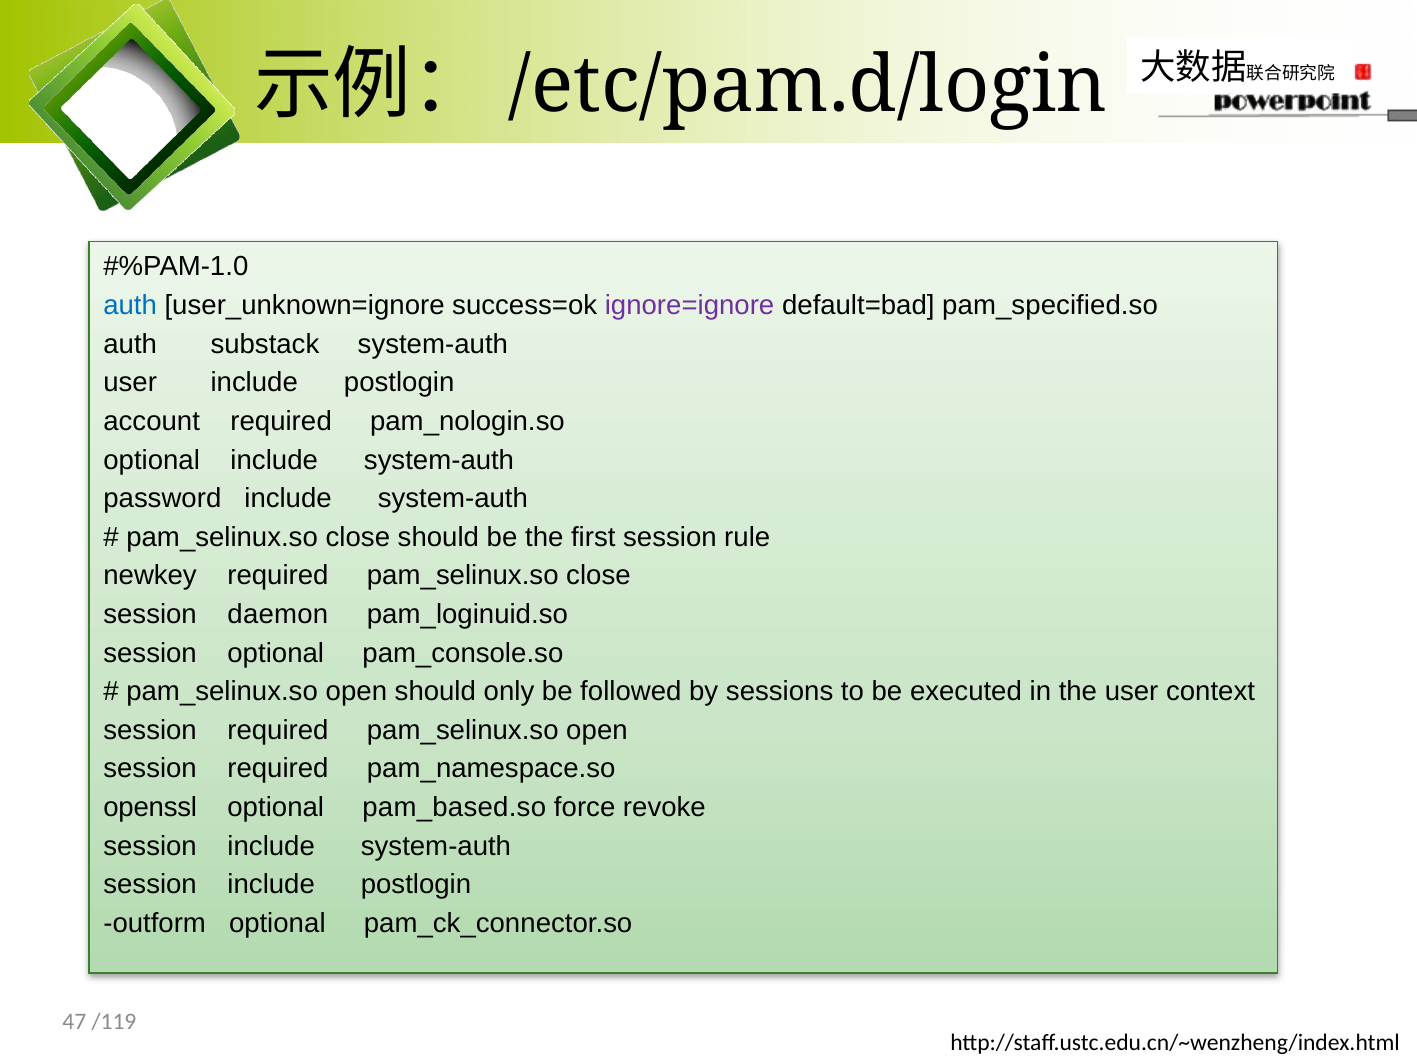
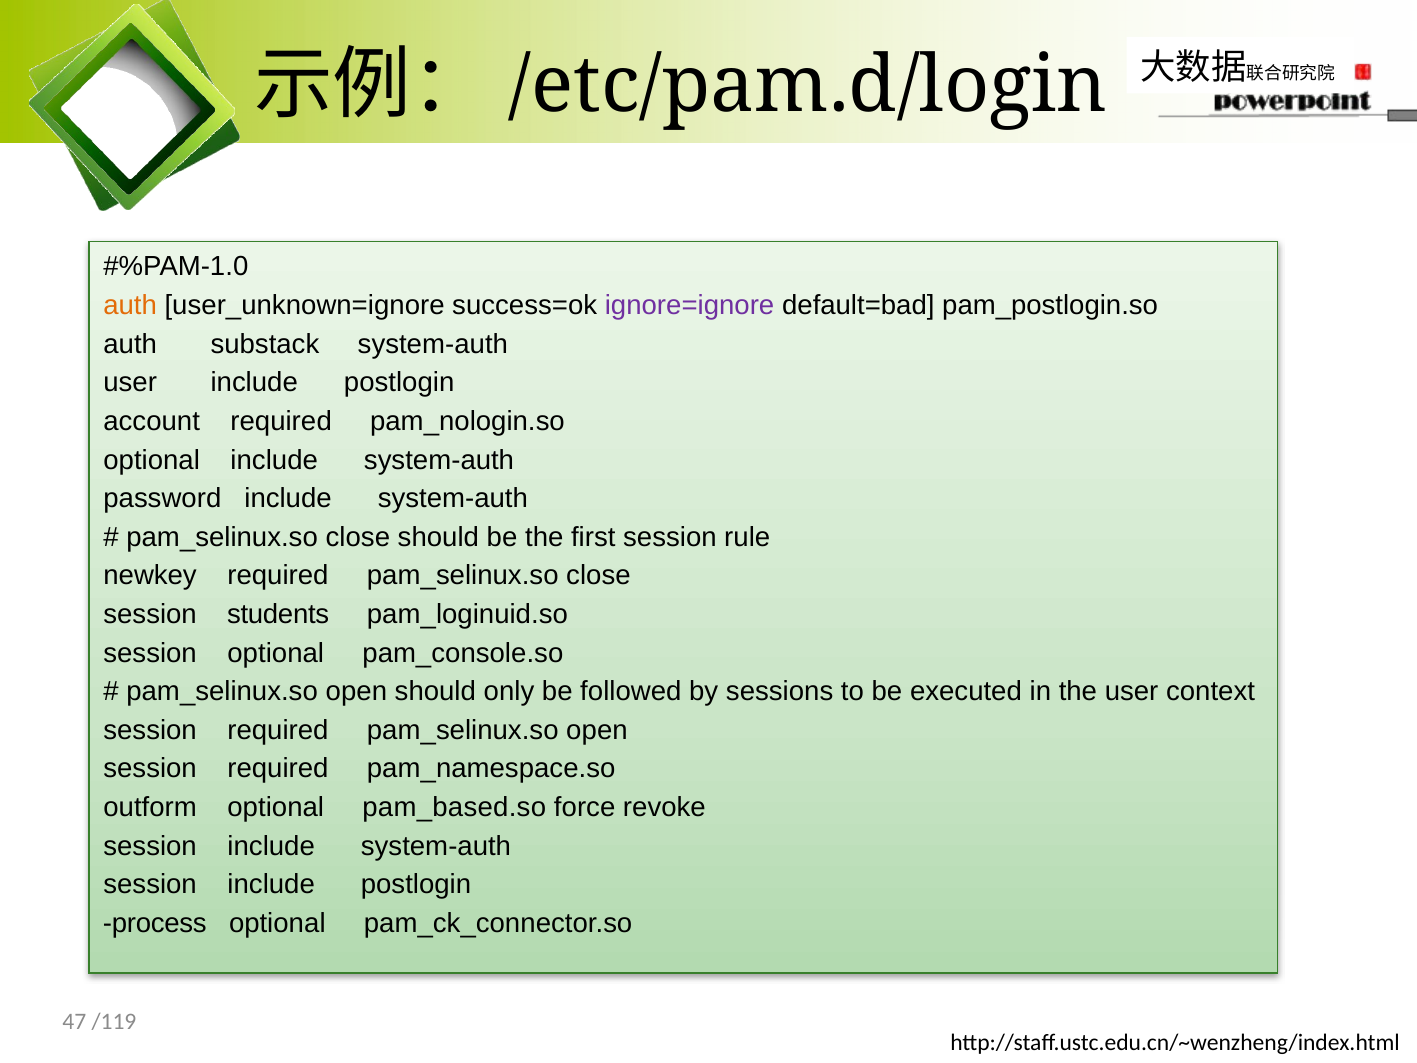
auth at (130, 305) colour: blue -> orange
pam_specified.so: pam_specified.so -> pam_postlogin.so
daemon: daemon -> students
openssl: openssl -> outform
outform: outform -> process
